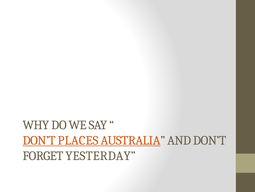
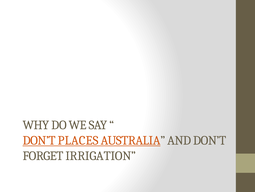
YESTERDAY: YESTERDAY -> IRRIGATION
